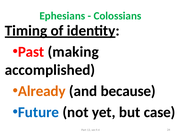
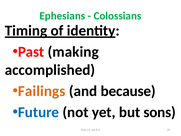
Already: Already -> Failings
case: case -> sons
